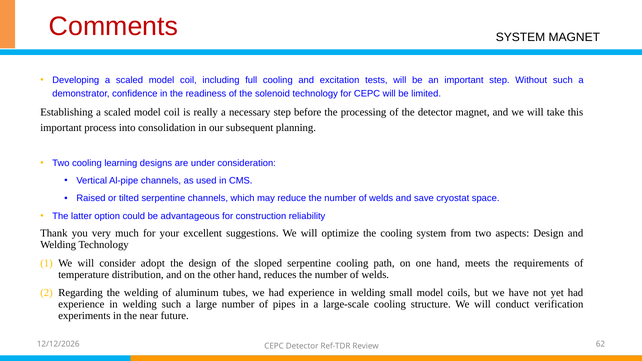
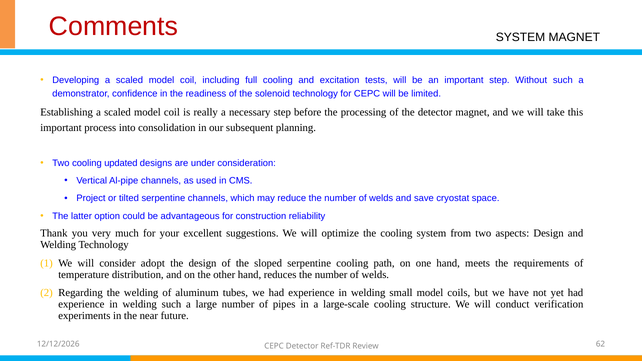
learning: learning -> updated
Raised: Raised -> Project
